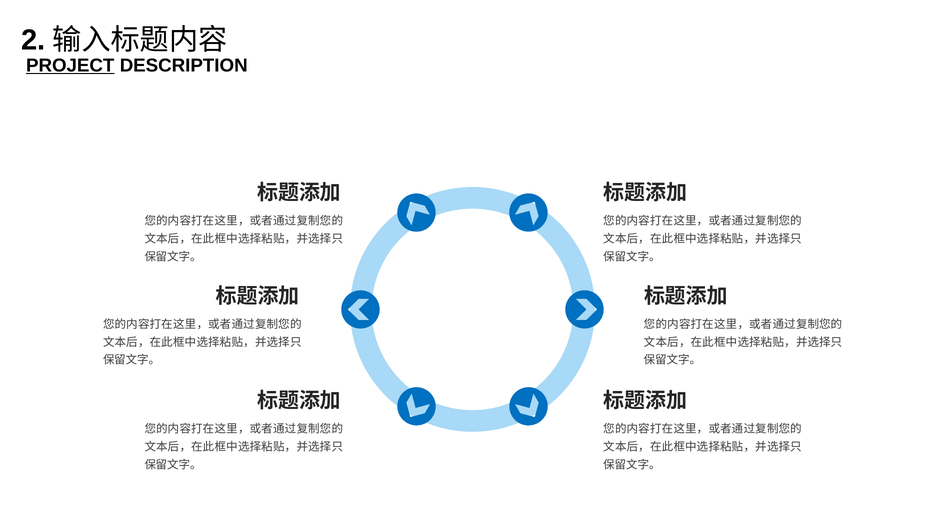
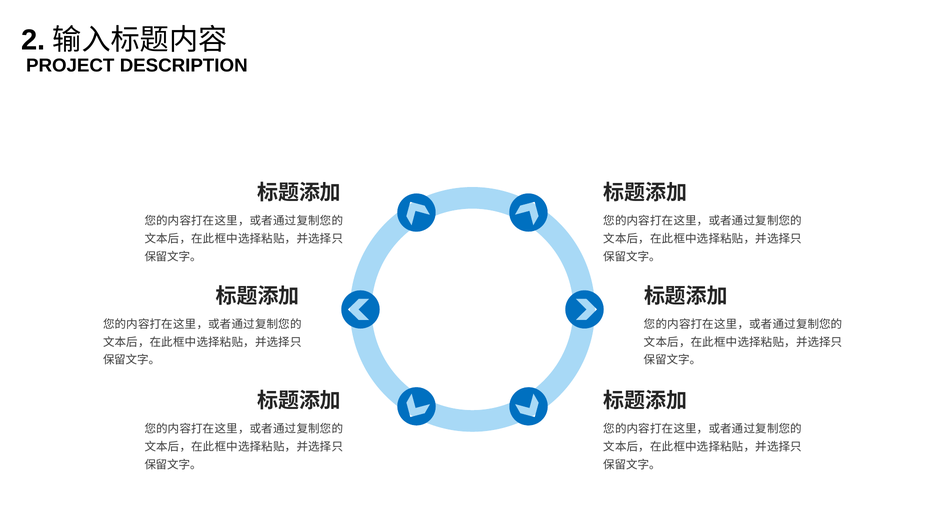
PROJECT underline: present -> none
